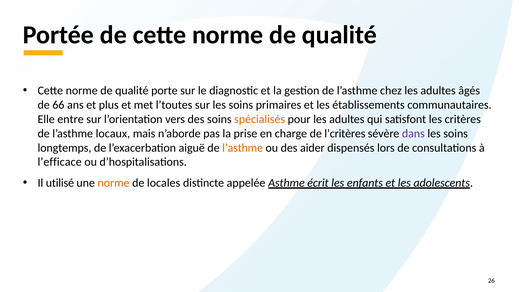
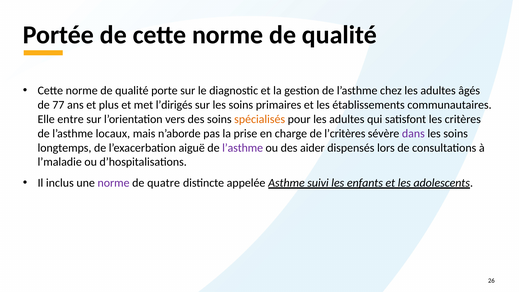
66: 66 -> 77
l’toutes: l’toutes -> l’dirigés
l’asthme at (243, 148) colour: orange -> purple
l’efficace: l’efficace -> l’maladie
utilisé: utilisé -> inclus
norme at (114, 183) colour: orange -> purple
locales: locales -> quatre
écrit: écrit -> suivi
